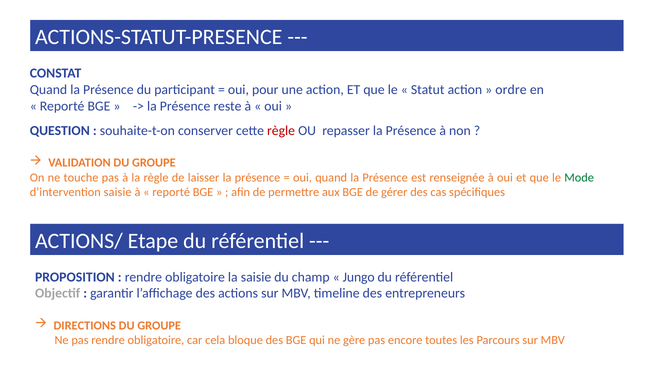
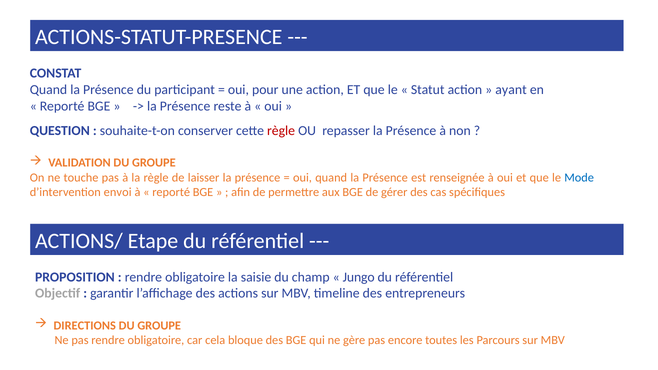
ordre: ordre -> ayant
Mode colour: green -> blue
d’intervention saisie: saisie -> envoi
